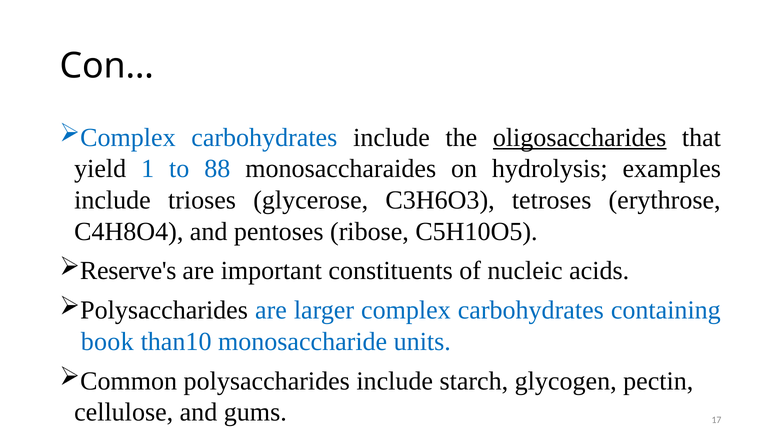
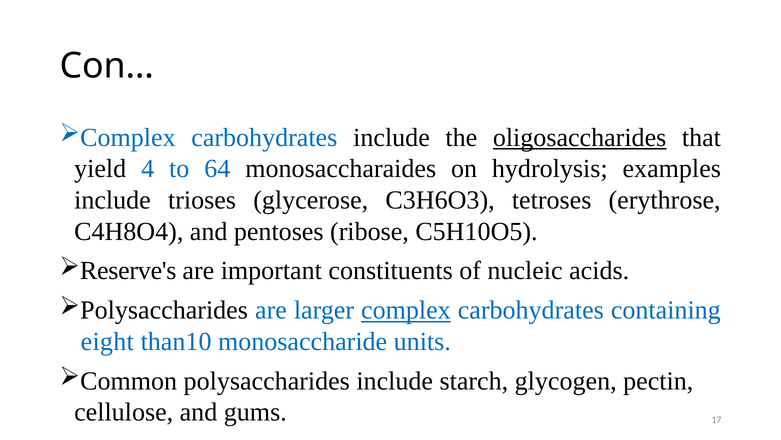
1: 1 -> 4
88: 88 -> 64
complex at (406, 310) underline: none -> present
book: book -> eight
